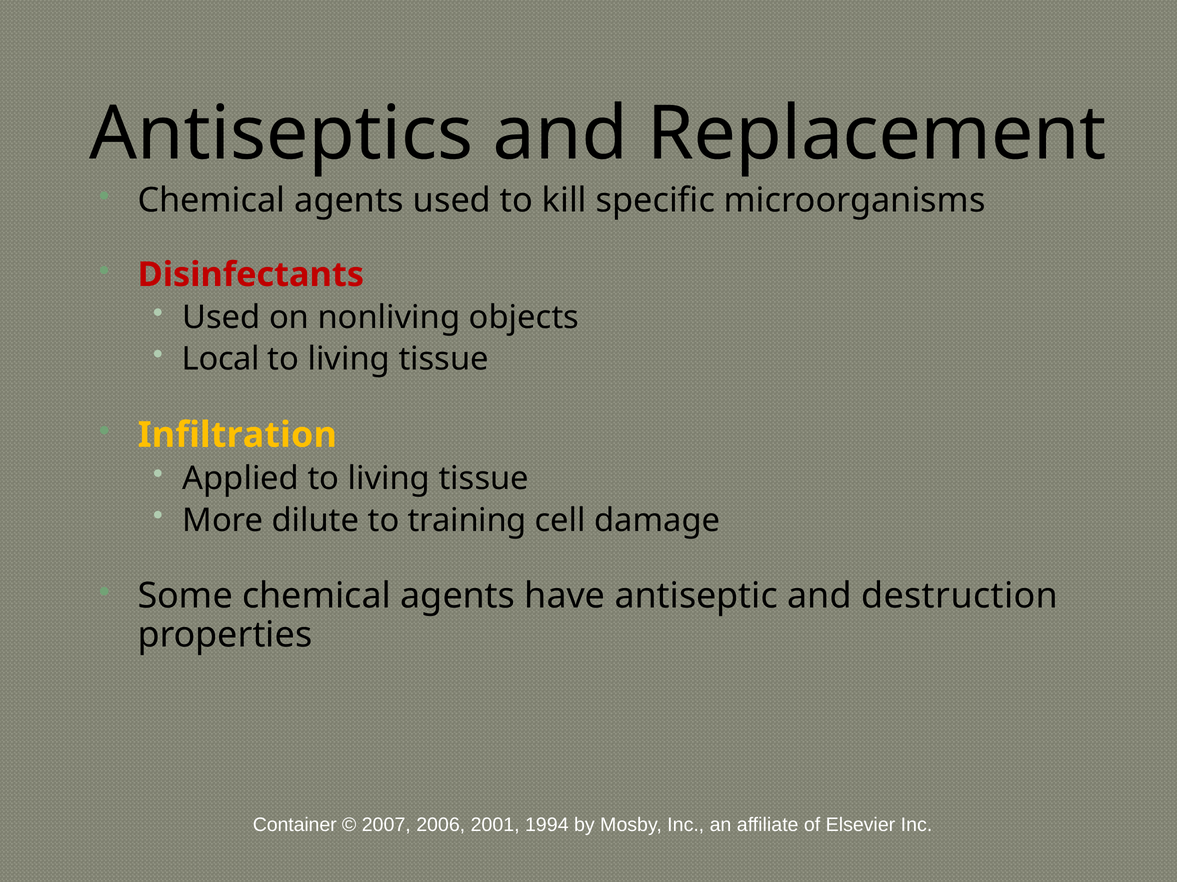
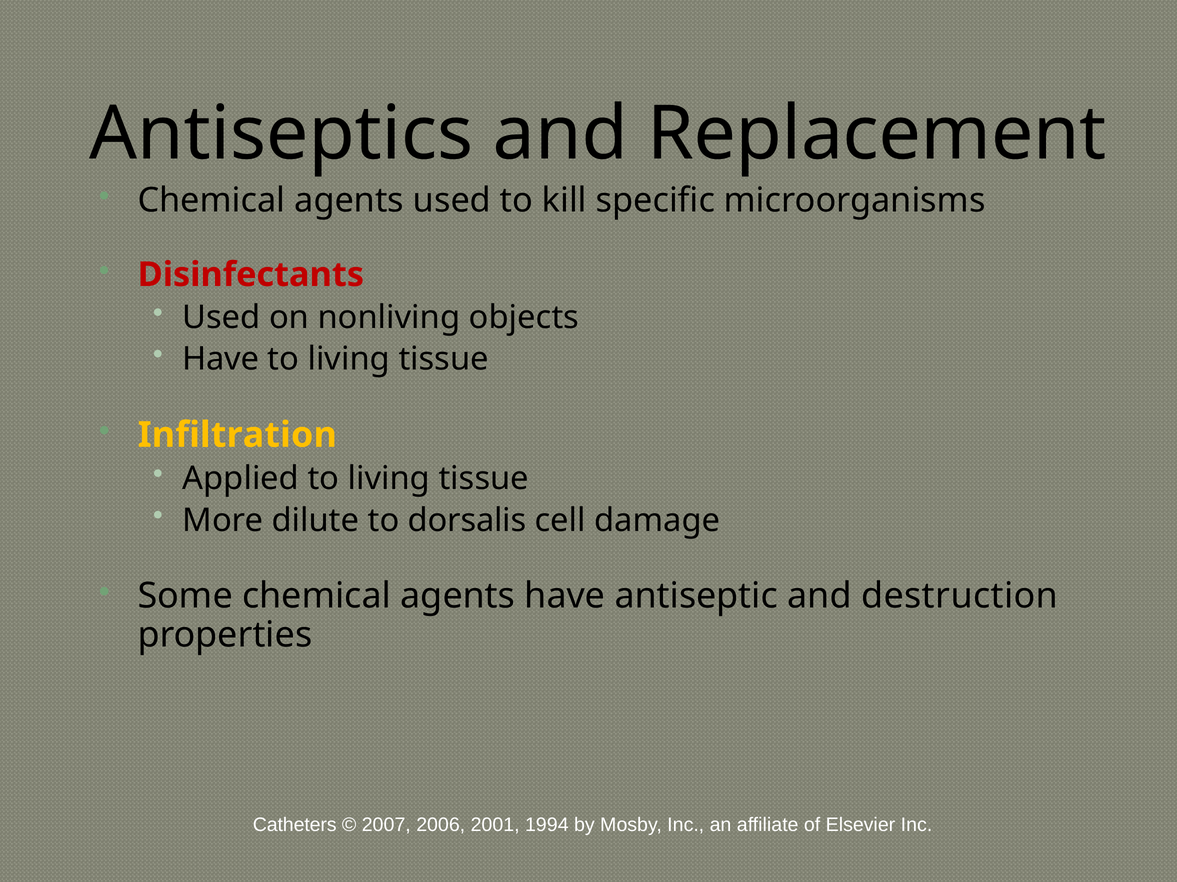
Local at (221, 359): Local -> Have
training: training -> dorsalis
Container: Container -> Catheters
